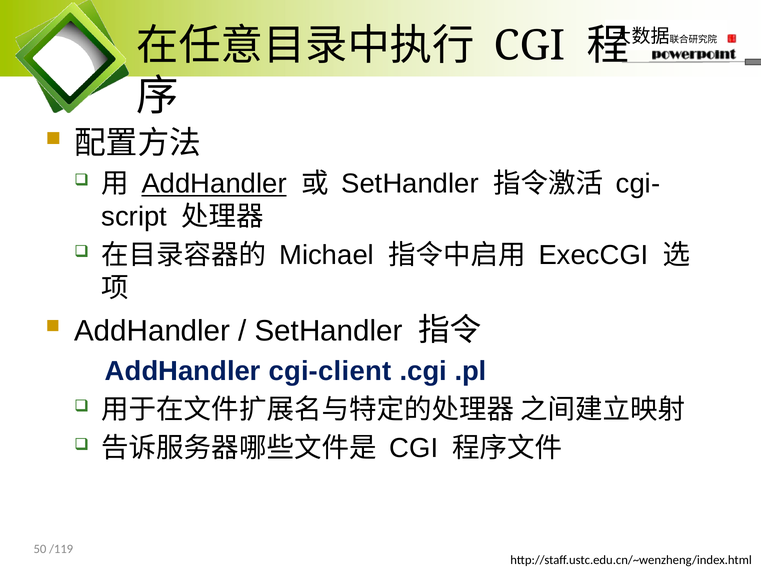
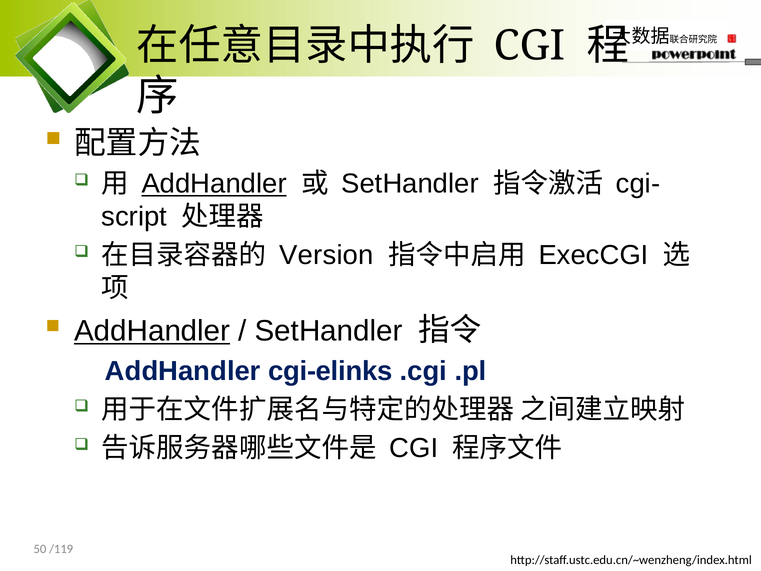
Michael: Michael -> Version
AddHandler at (152, 331) underline: none -> present
cgi-client: cgi-client -> cgi-elinks
